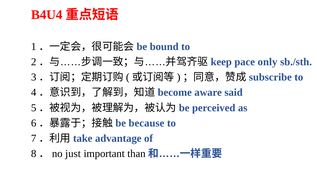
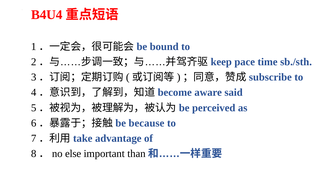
only: only -> time
just: just -> else
